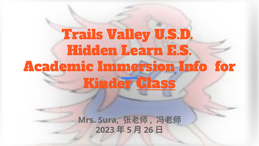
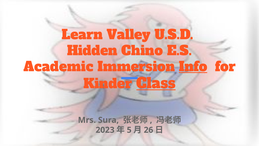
Trails: Trails -> Learn
Learn: Learn -> Chino
Info underline: none -> present
